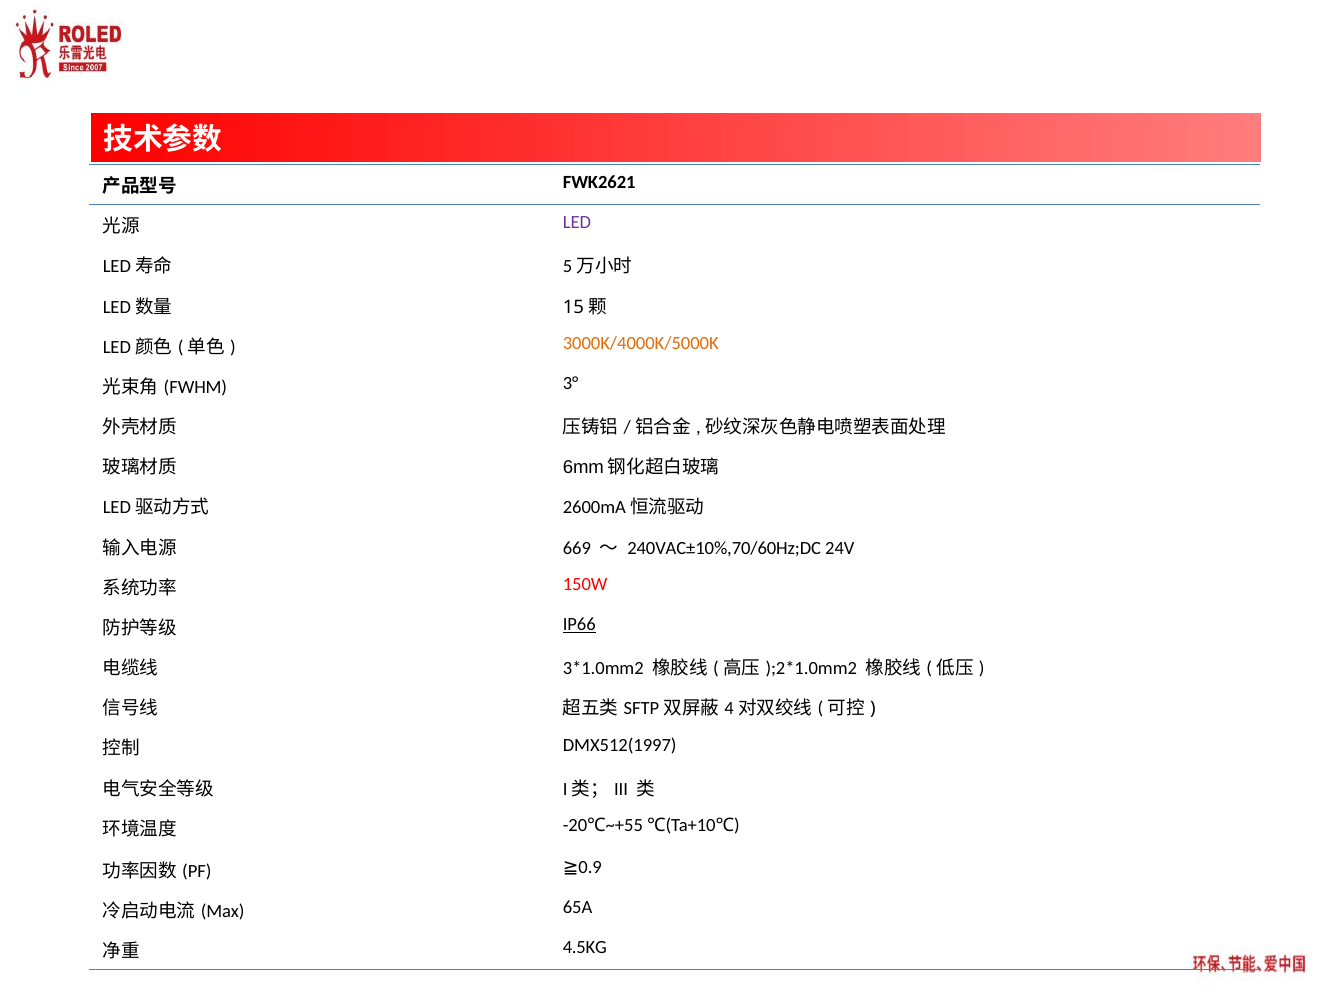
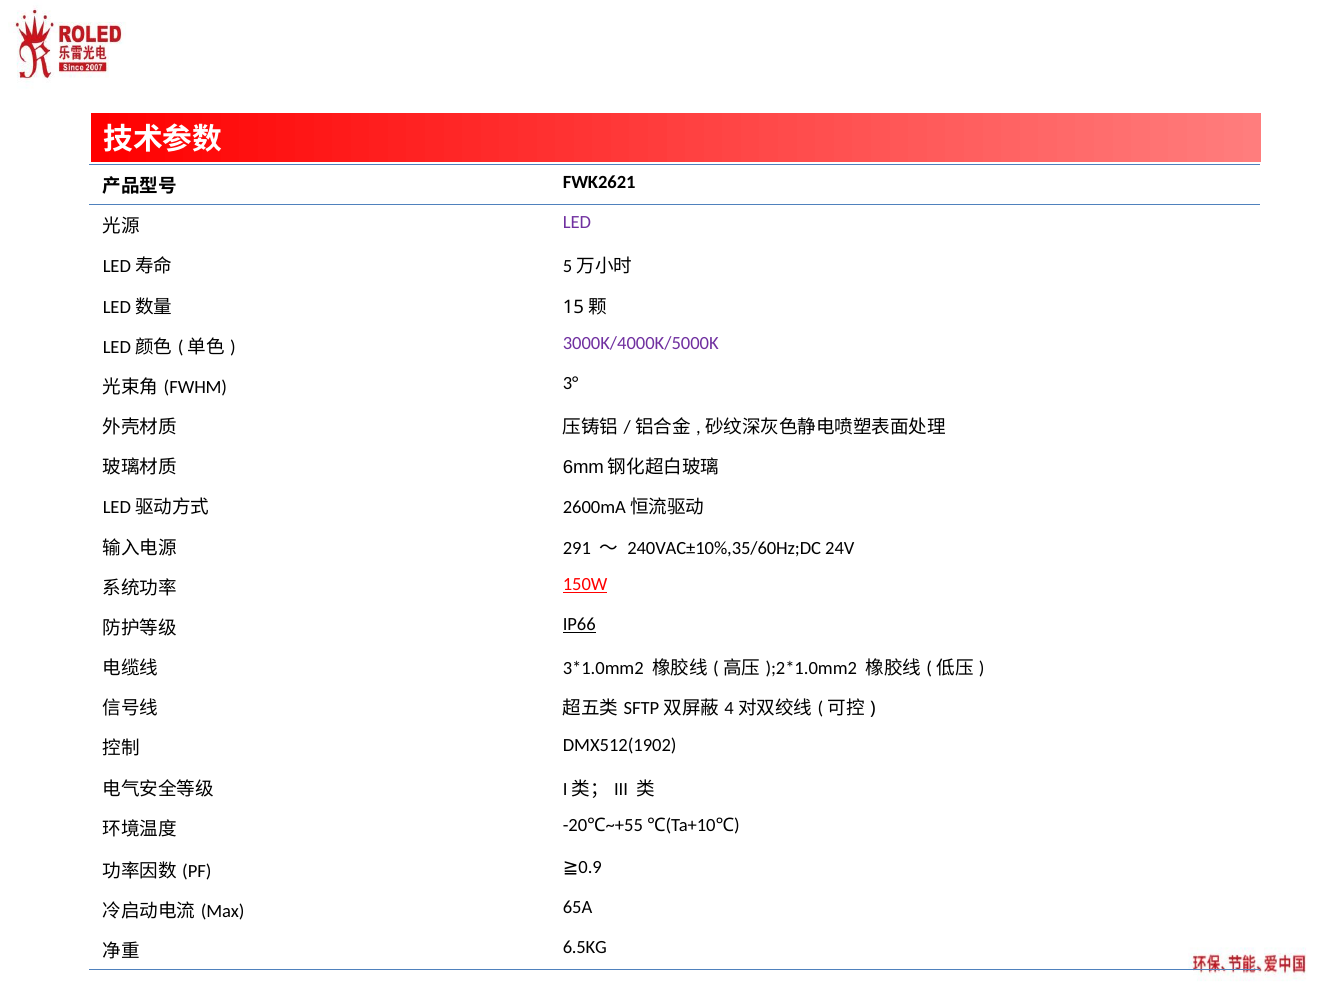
3000K/4000K/5000K colour: orange -> purple
669: 669 -> 291
240VAC±10%,70/60Hz;DC: 240VAC±10%,70/60Hz;DC -> 240VAC±10%,35/60Hz;DC
150W underline: none -> present
DMX512(1997: DMX512(1997 -> DMX512(1902
4.5KG: 4.5KG -> 6.5KG
